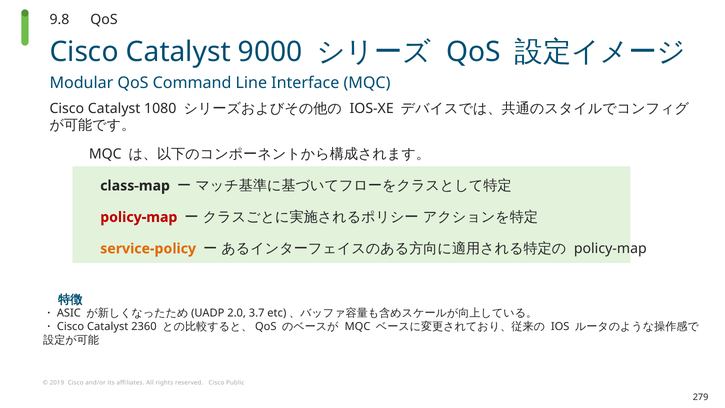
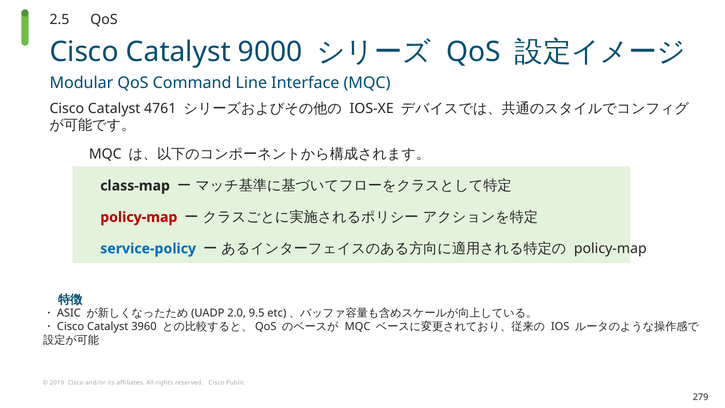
9.8: 9.8 -> 2.5
1080: 1080 -> 4761
service-policy colour: orange -> blue
3.7: 3.7 -> 9.5
2360: 2360 -> 3960
